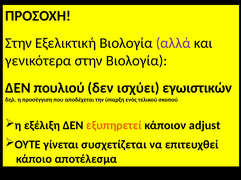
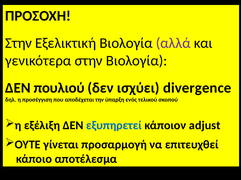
εγωιστικών: εγωιστικών -> divergence
εξυπηρετεί colour: orange -> blue
συσχετίζεται: συσχετίζεται -> προσαρμογή
